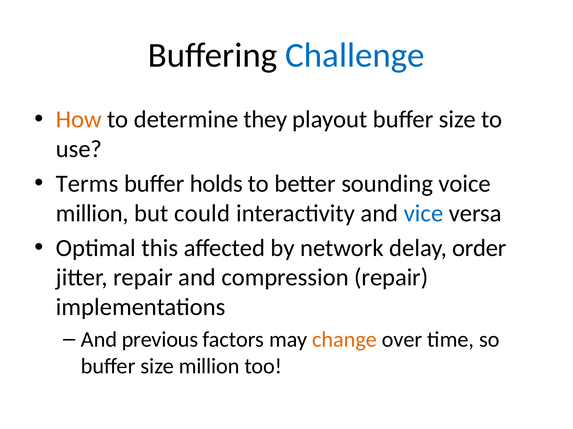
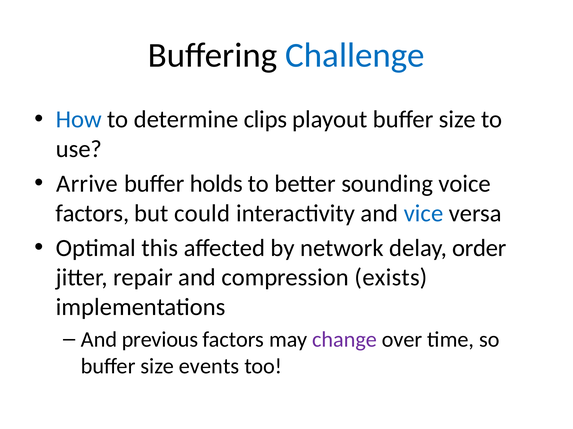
How colour: orange -> blue
they: they -> clips
Terms: Terms -> Arrive
million at (92, 214): million -> factors
compression repair: repair -> exists
change colour: orange -> purple
size million: million -> events
